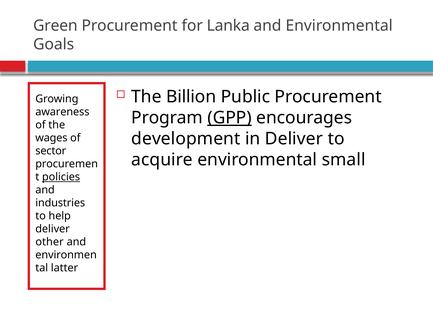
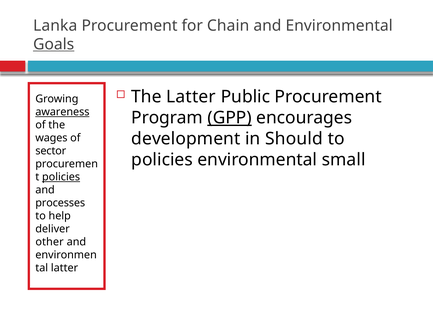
Green: Green -> Lanka
Lanka: Lanka -> Chain
Goals underline: none -> present
The Billion: Billion -> Latter
awareness underline: none -> present
in Deliver: Deliver -> Should
acquire at (162, 160): acquire -> policies
industries: industries -> processes
